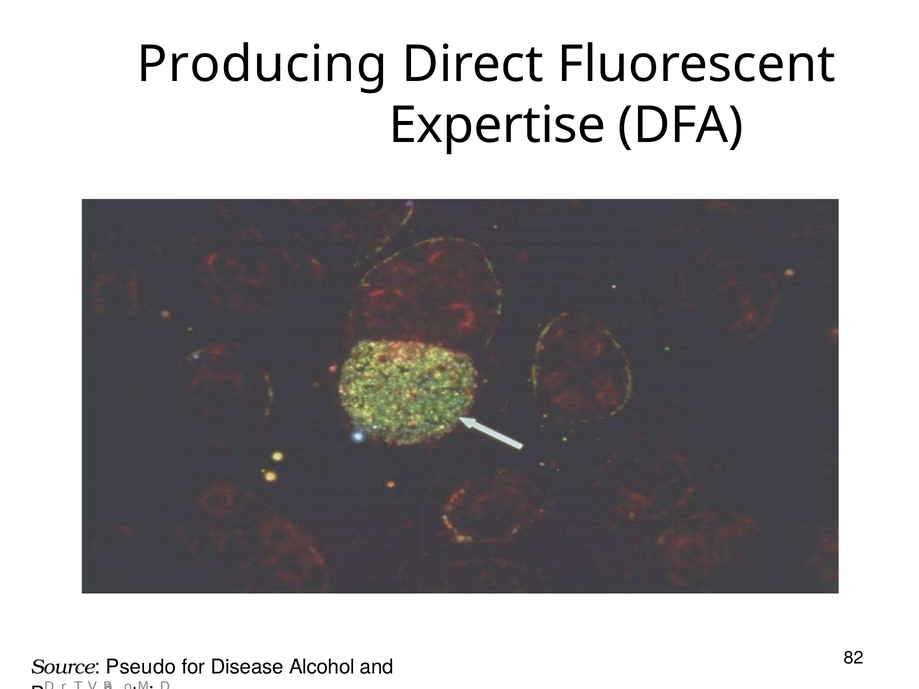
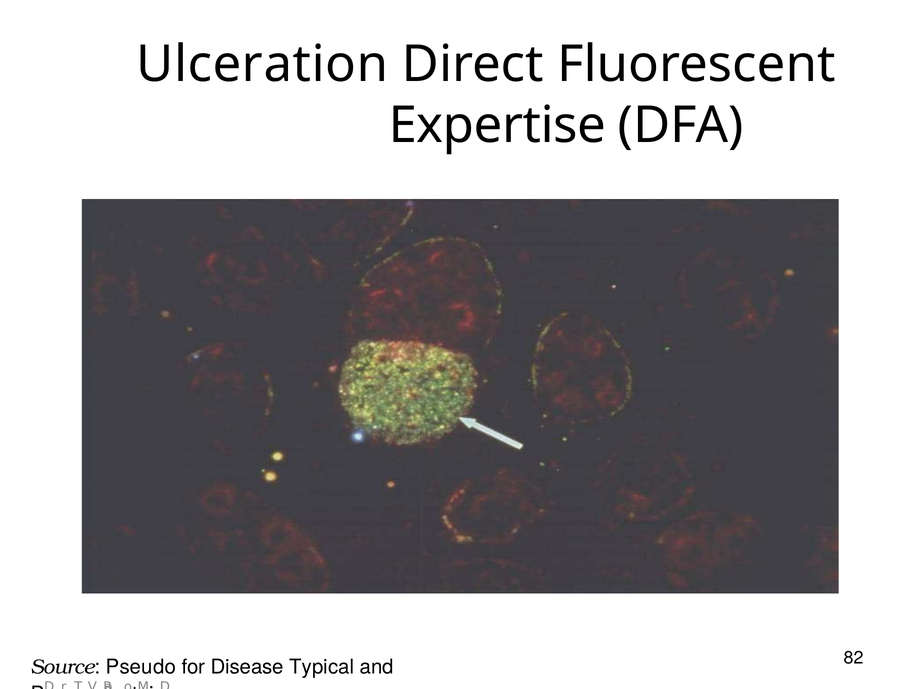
Producing: Producing -> Ulceration
Alcohol: Alcohol -> Typical
